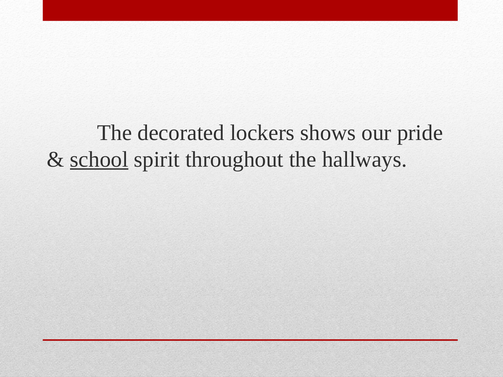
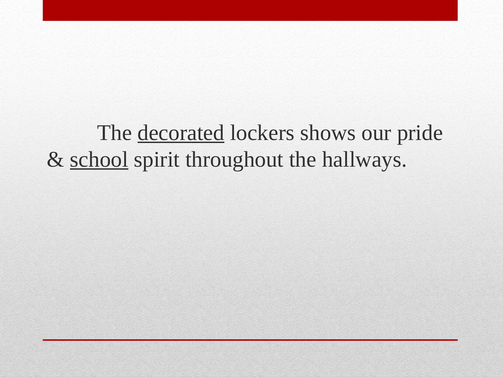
decorated underline: none -> present
